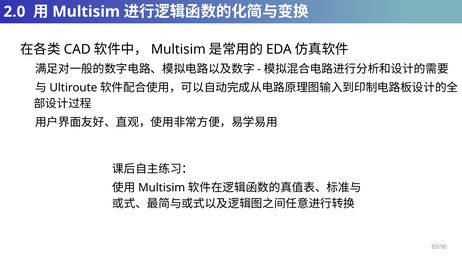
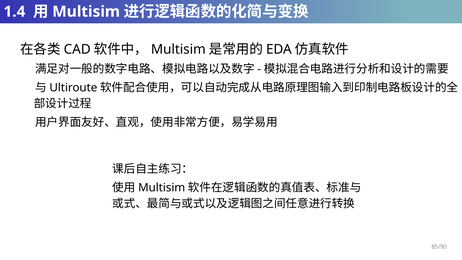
2.0: 2.0 -> 1.4
